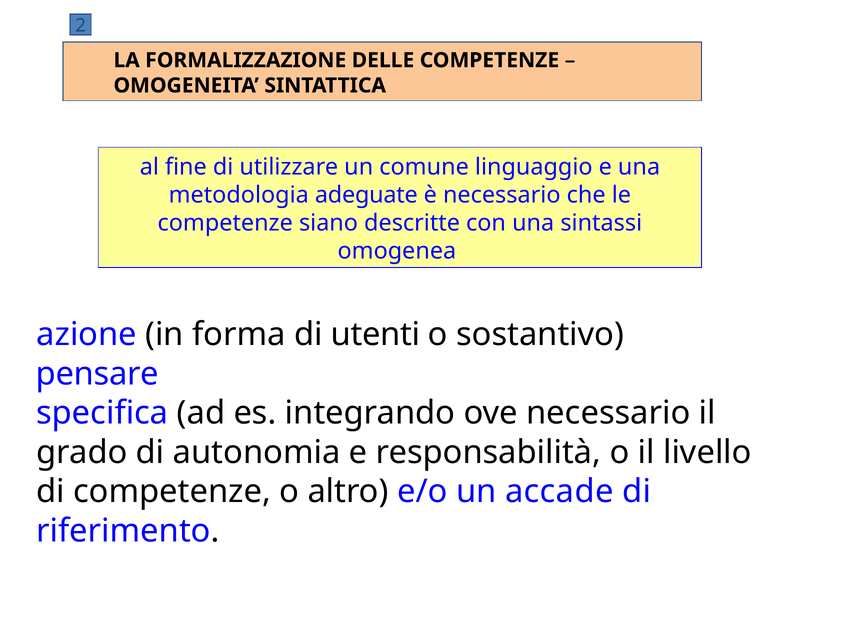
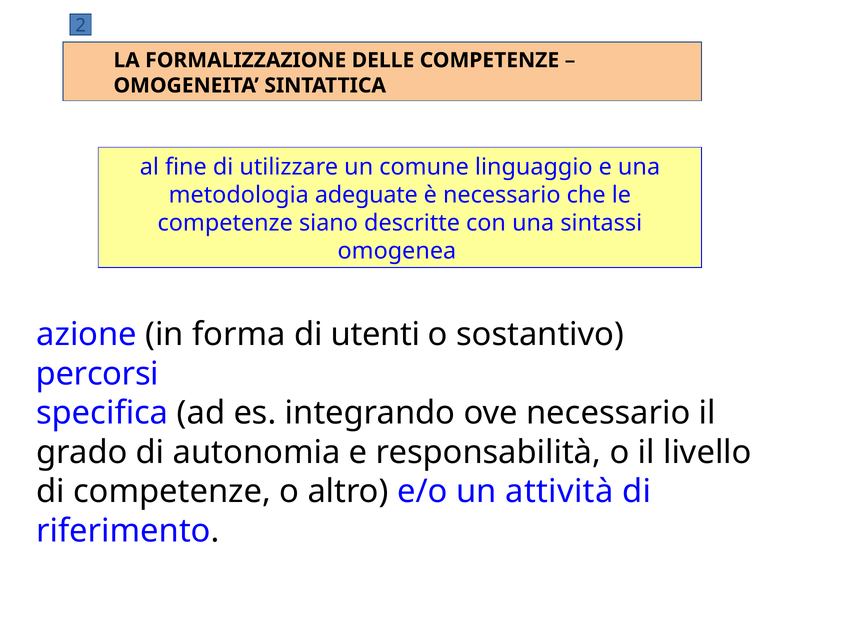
pensare: pensare -> percorsi
accade: accade -> attività
